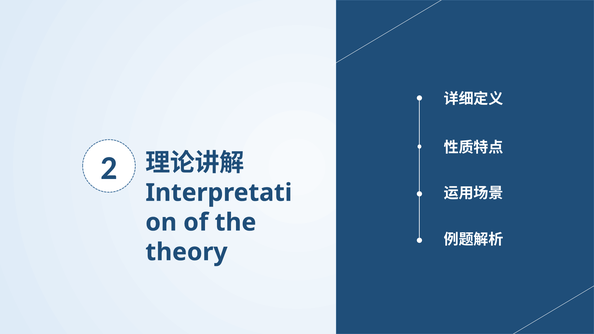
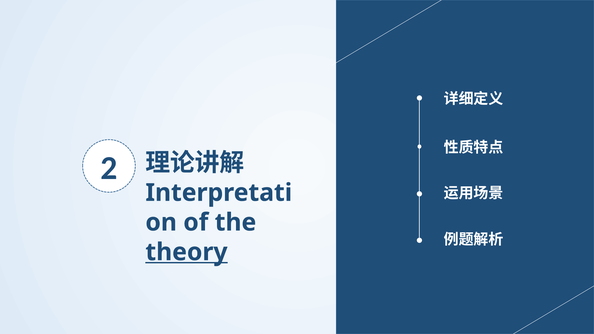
theory underline: none -> present
